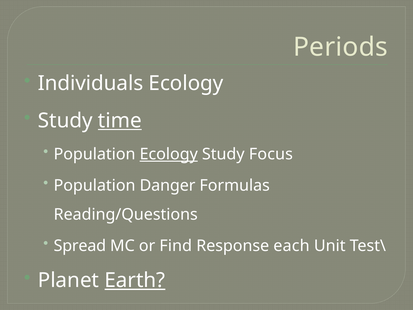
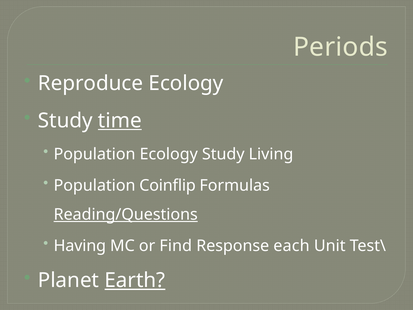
Individuals: Individuals -> Reproduce
Ecology at (169, 154) underline: present -> none
Focus: Focus -> Living
Danger: Danger -> Coinflip
Reading/Questions underline: none -> present
Spread: Spread -> Having
